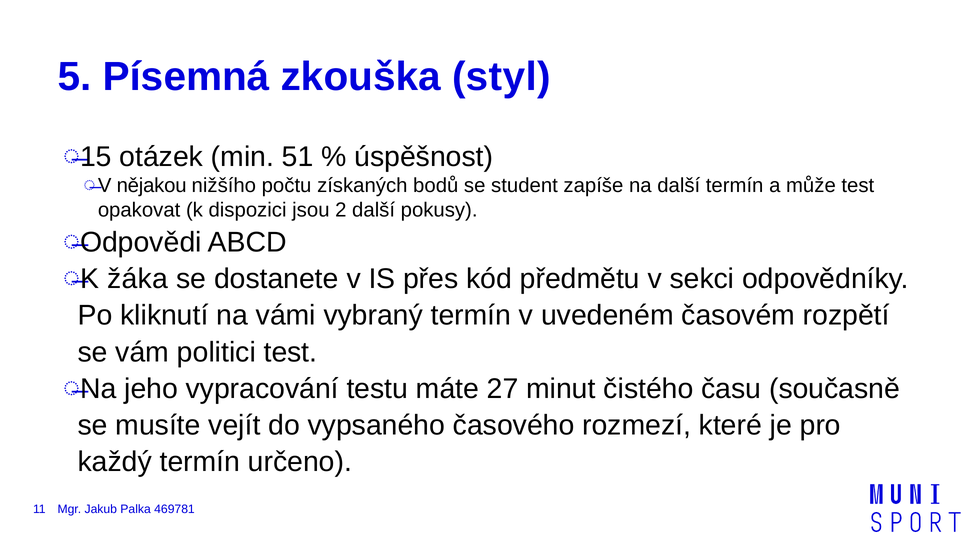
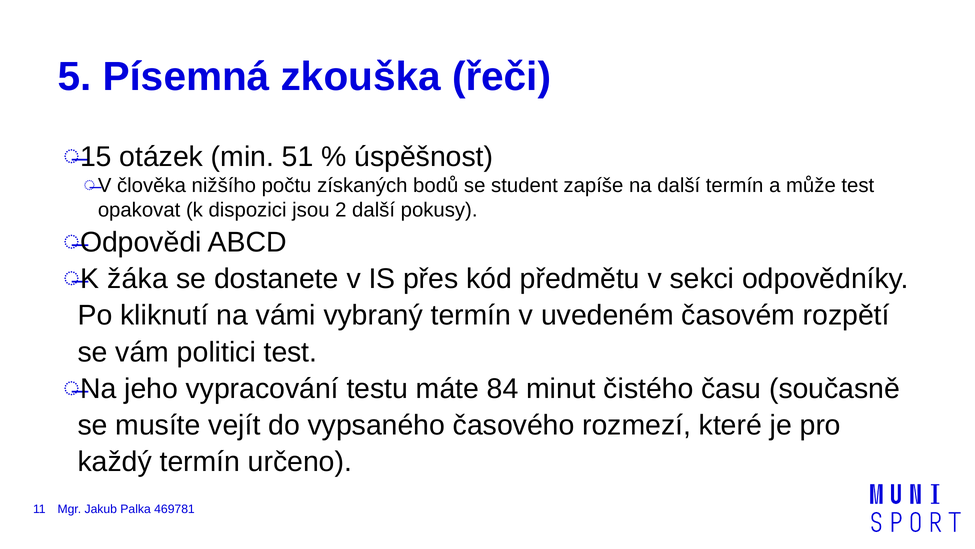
styl: styl -> řeči
nějakou: nějakou -> člověka
27: 27 -> 84
